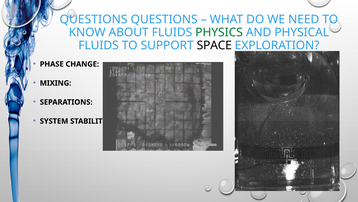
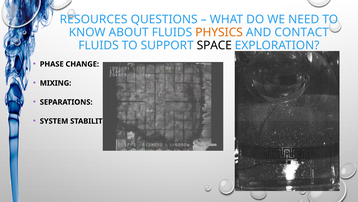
QUESTIONS at (94, 19): QUESTIONS -> RESOURCES
PHYSICS colour: green -> orange
PHYSICAL: PHYSICAL -> CONTACT
